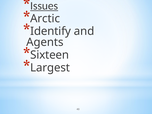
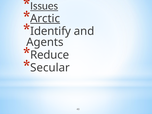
Arctic underline: none -> present
Sixteen: Sixteen -> Reduce
Largest: Largest -> Secular
